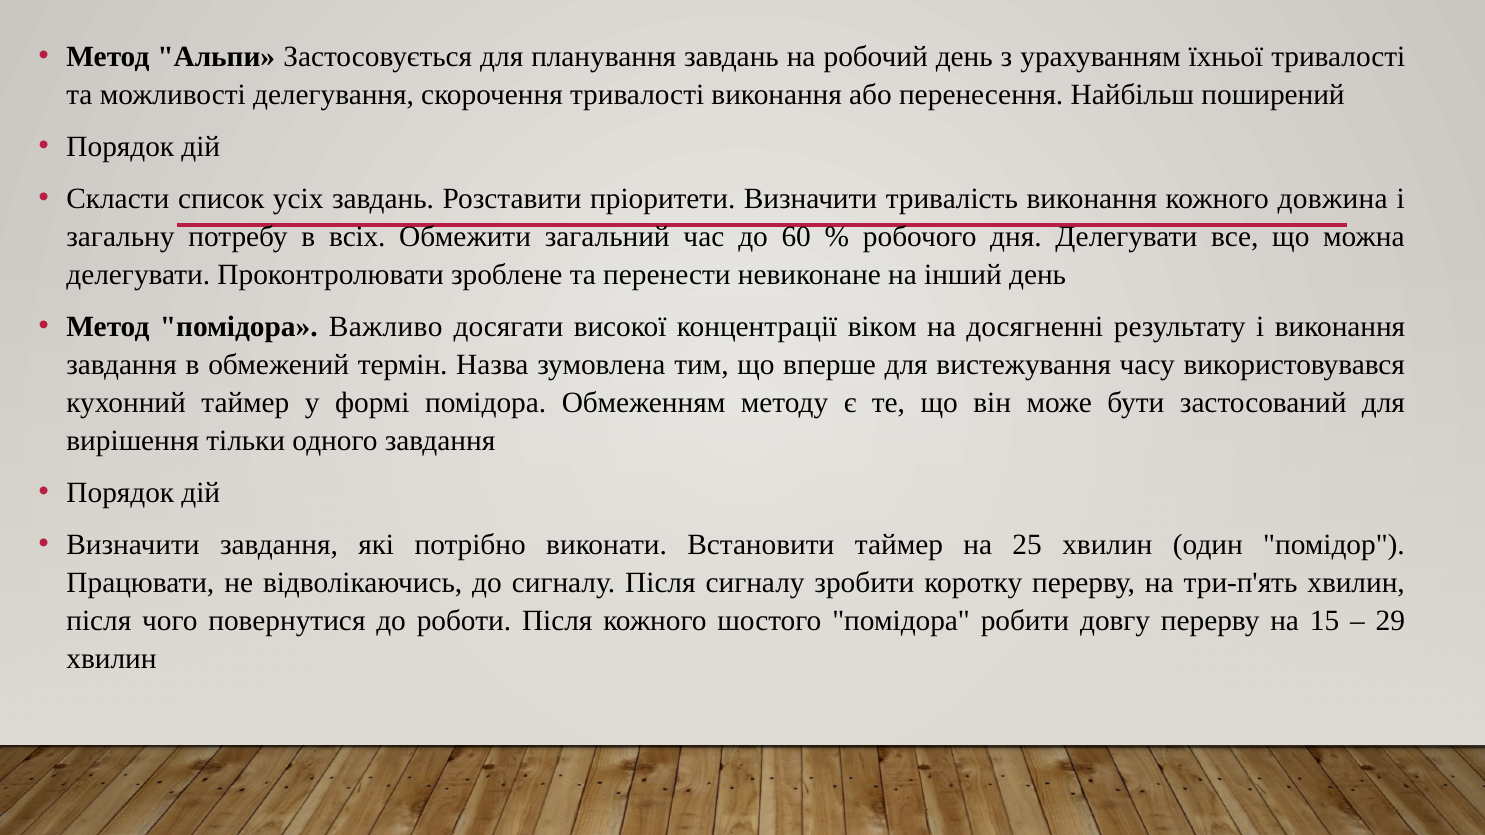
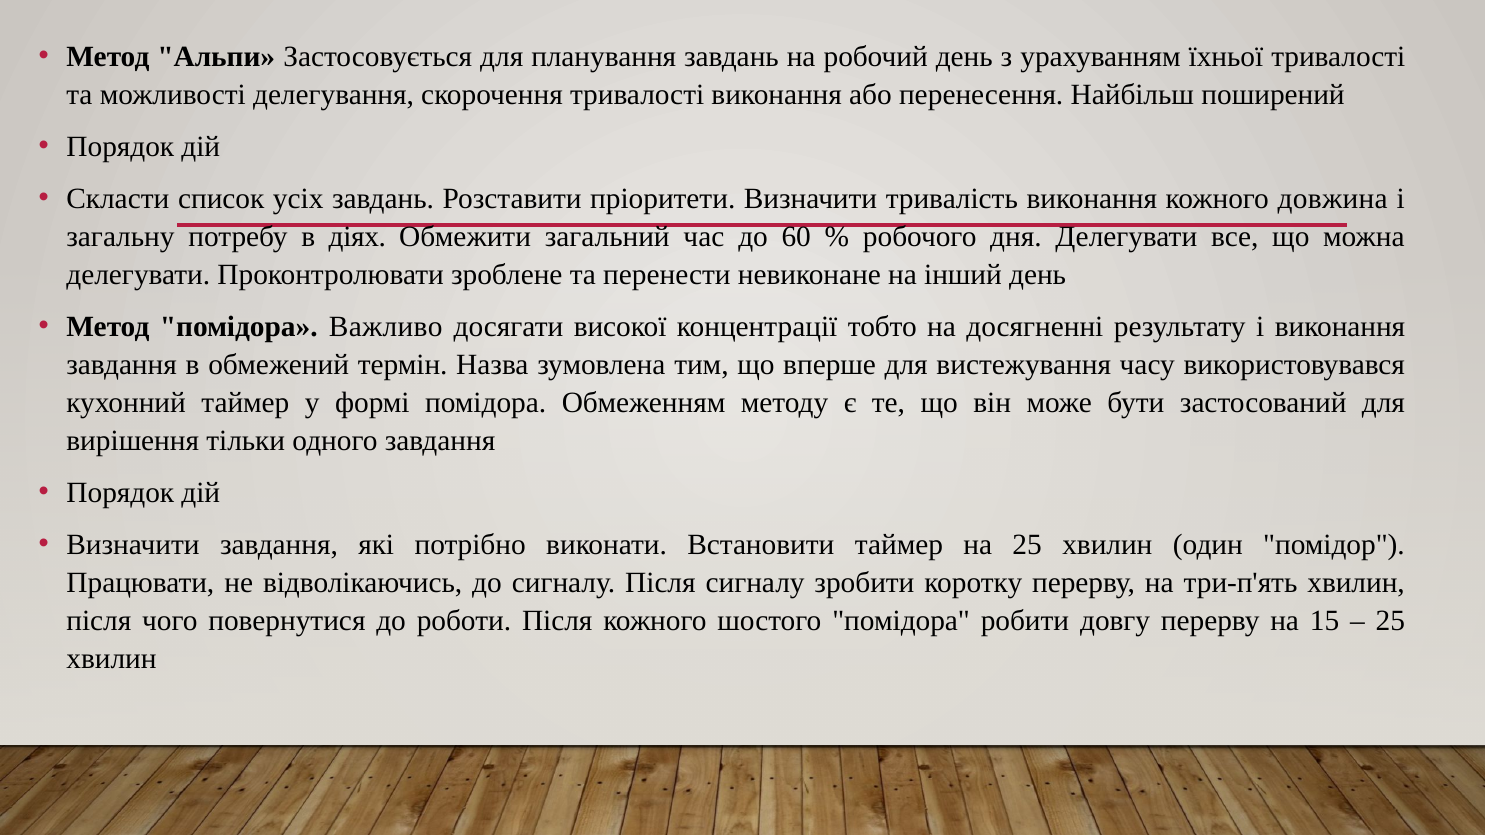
всіх: всіх -> діях
віком: віком -> тобто
29 at (1390, 621): 29 -> 25
